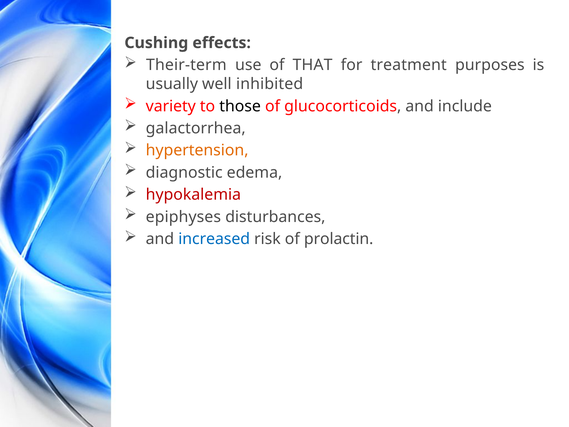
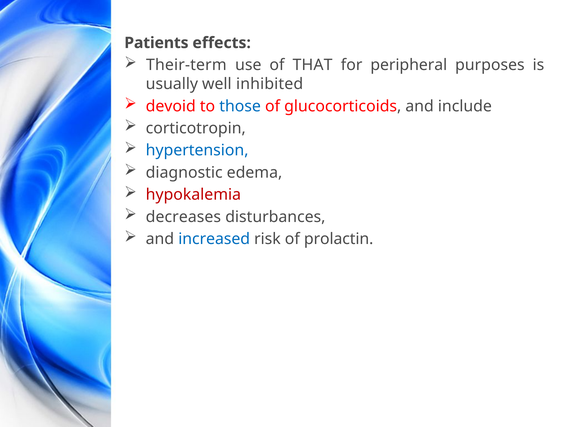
Cushing: Cushing -> Patients
treatment: treatment -> peripheral
variety: variety -> devoid
those colour: black -> blue
galactorrhea: galactorrhea -> corticotropin
hypertension colour: orange -> blue
epiphyses: epiphyses -> decreases
